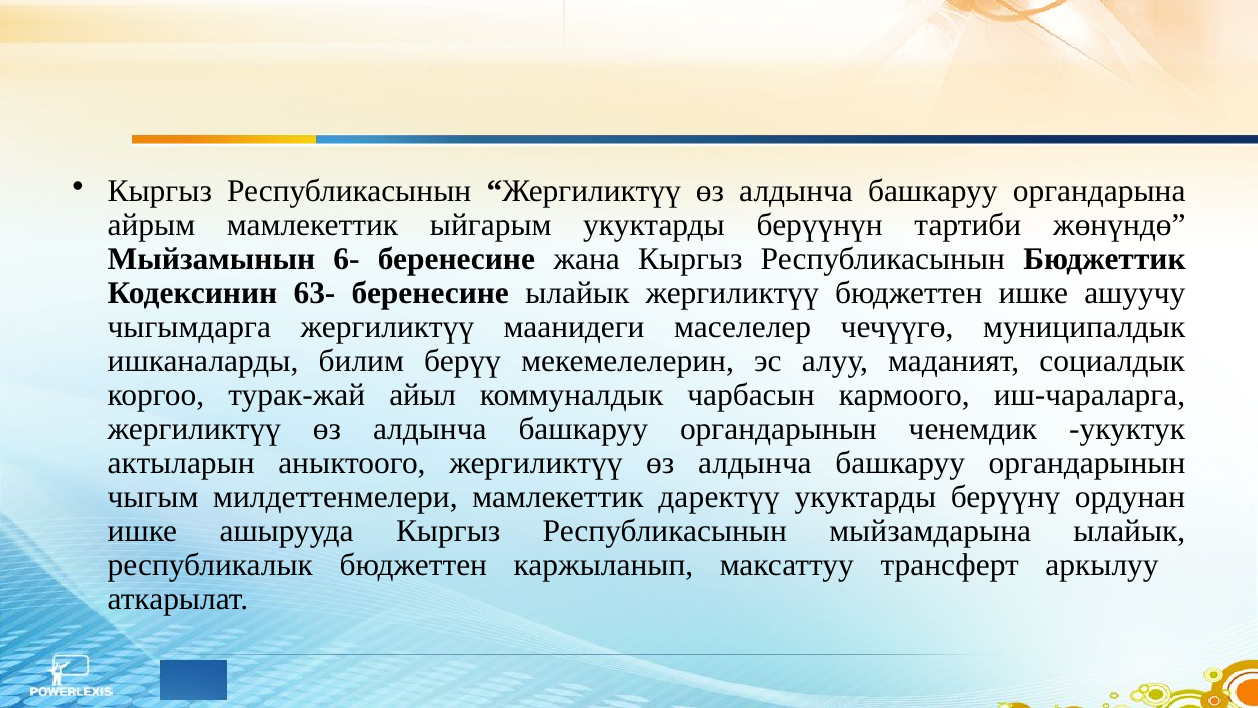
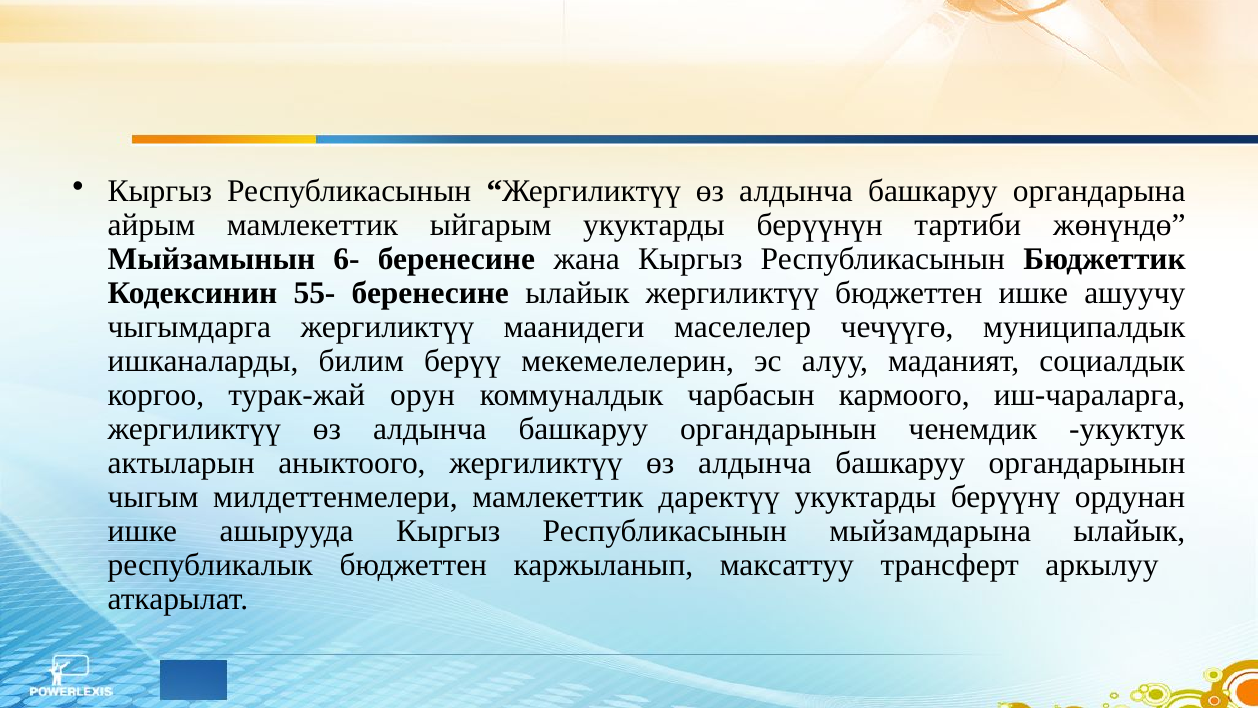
63-: 63- -> 55-
айыл: айыл -> орун
